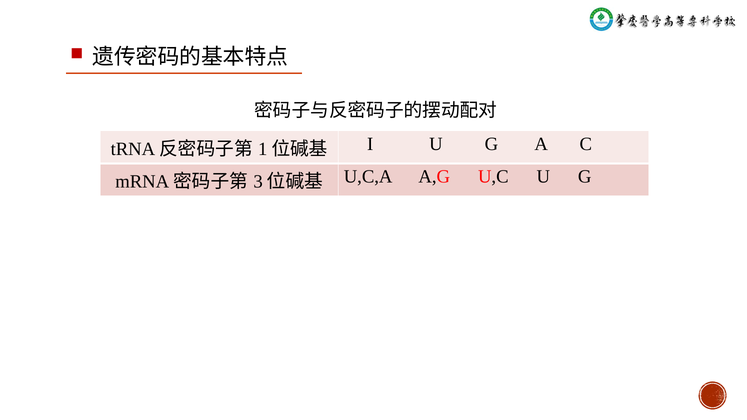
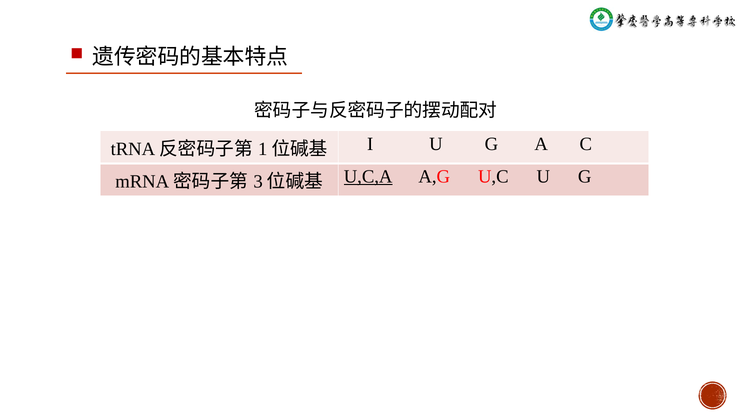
U,C,A underline: none -> present
